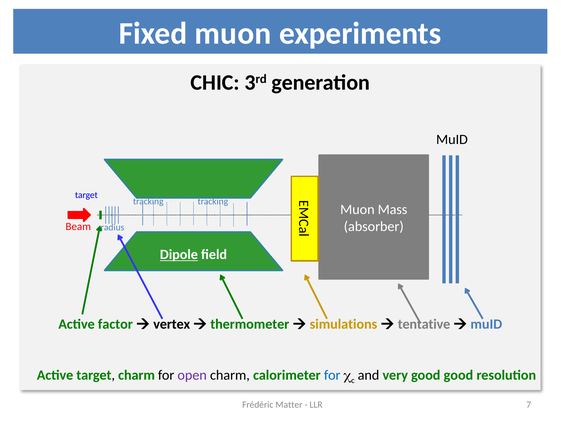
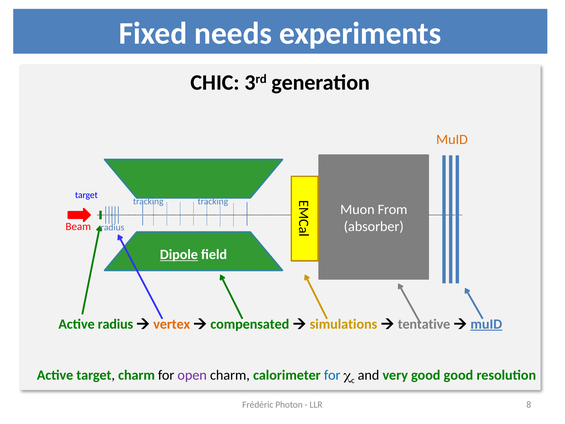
Fixed muon: muon -> needs
MuID at (452, 140) colour: black -> orange
Mass: Mass -> From
Active factor: factor -> radius
vertex colour: black -> orange
thermometer: thermometer -> compensated
muID at (486, 324) underline: none -> present
Matter: Matter -> Photon
7: 7 -> 8
